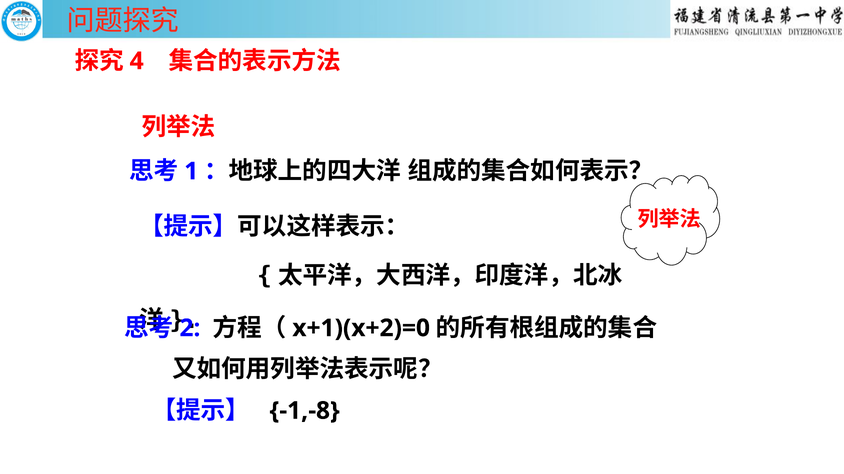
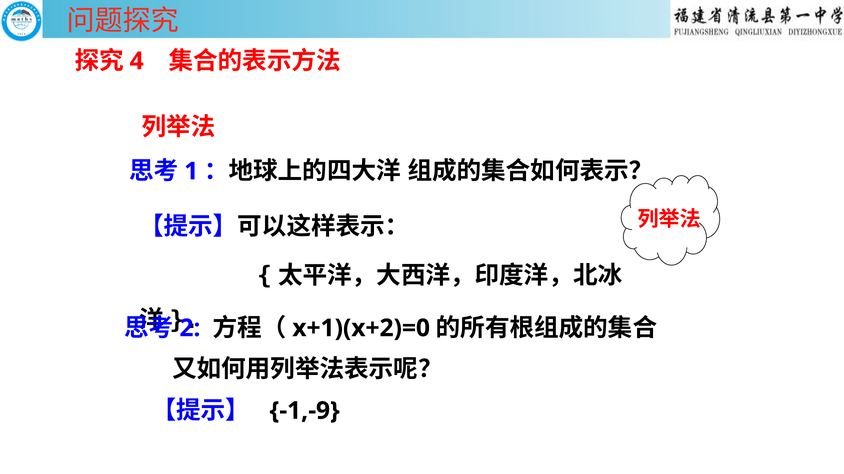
-1,-8: -1,-8 -> -1,-9
